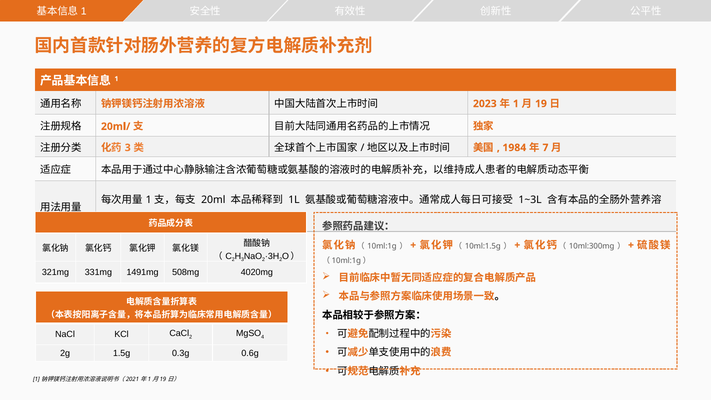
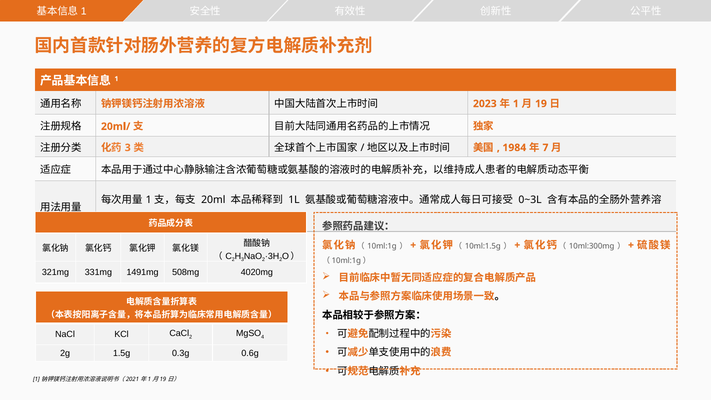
1~3L: 1~3L -> 0~3L
